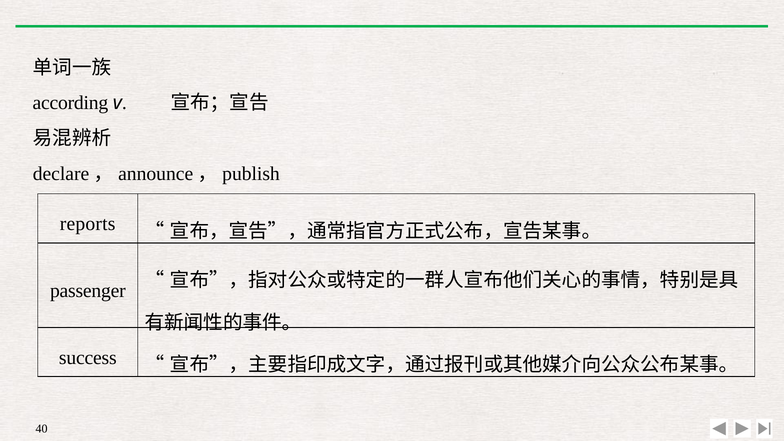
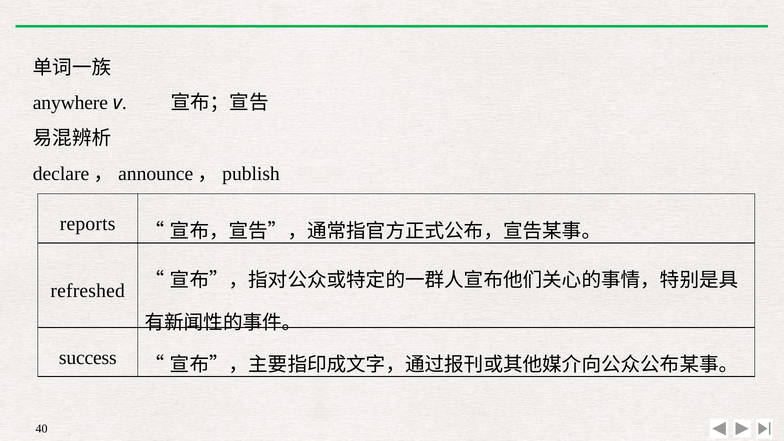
according: according -> anywhere
passenger: passenger -> refreshed
